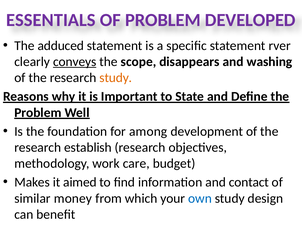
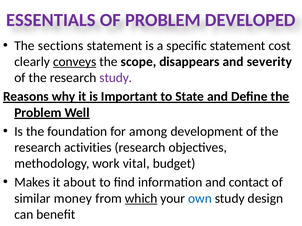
adduced: adduced -> sections
rver: rver -> cost
washing: washing -> severity
study at (116, 78) colour: orange -> purple
establish: establish -> activities
care: care -> vital
aimed: aimed -> about
which underline: none -> present
